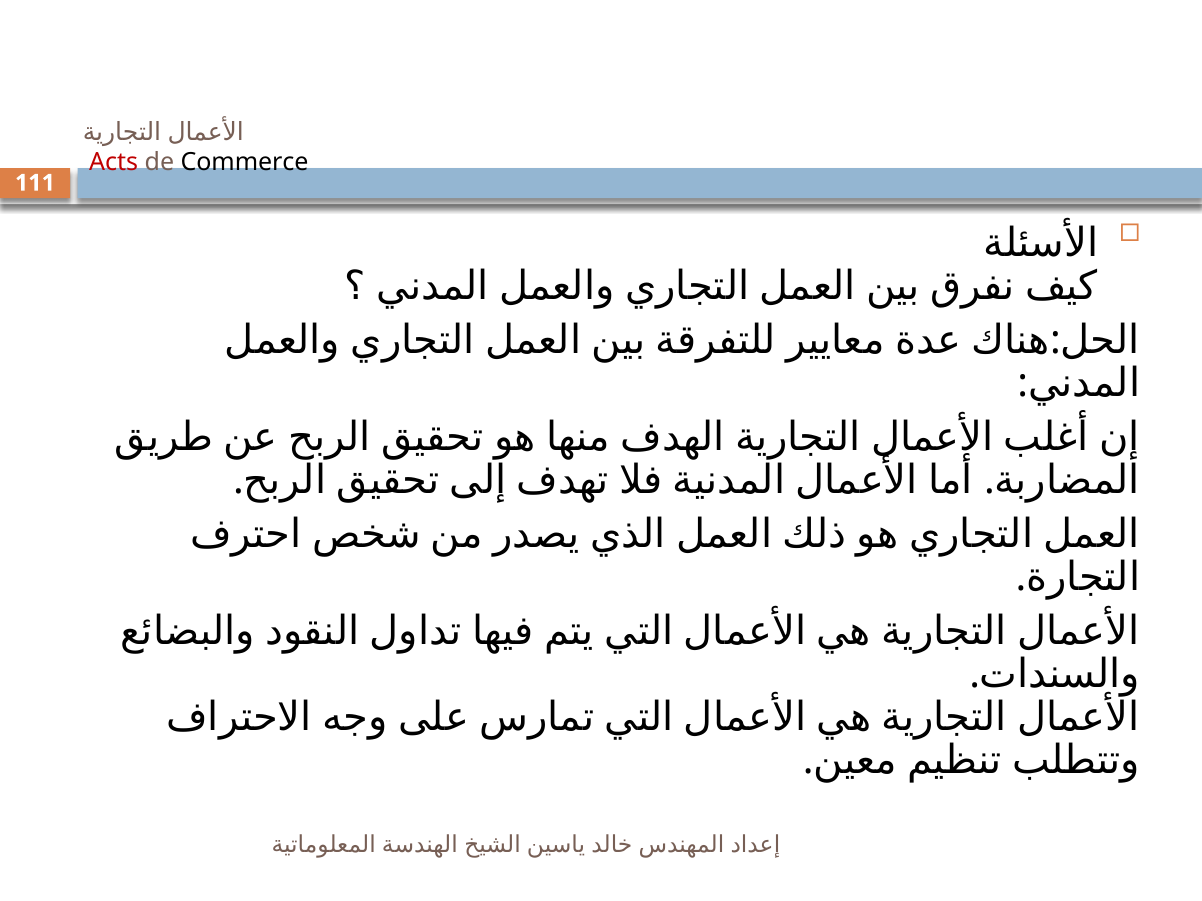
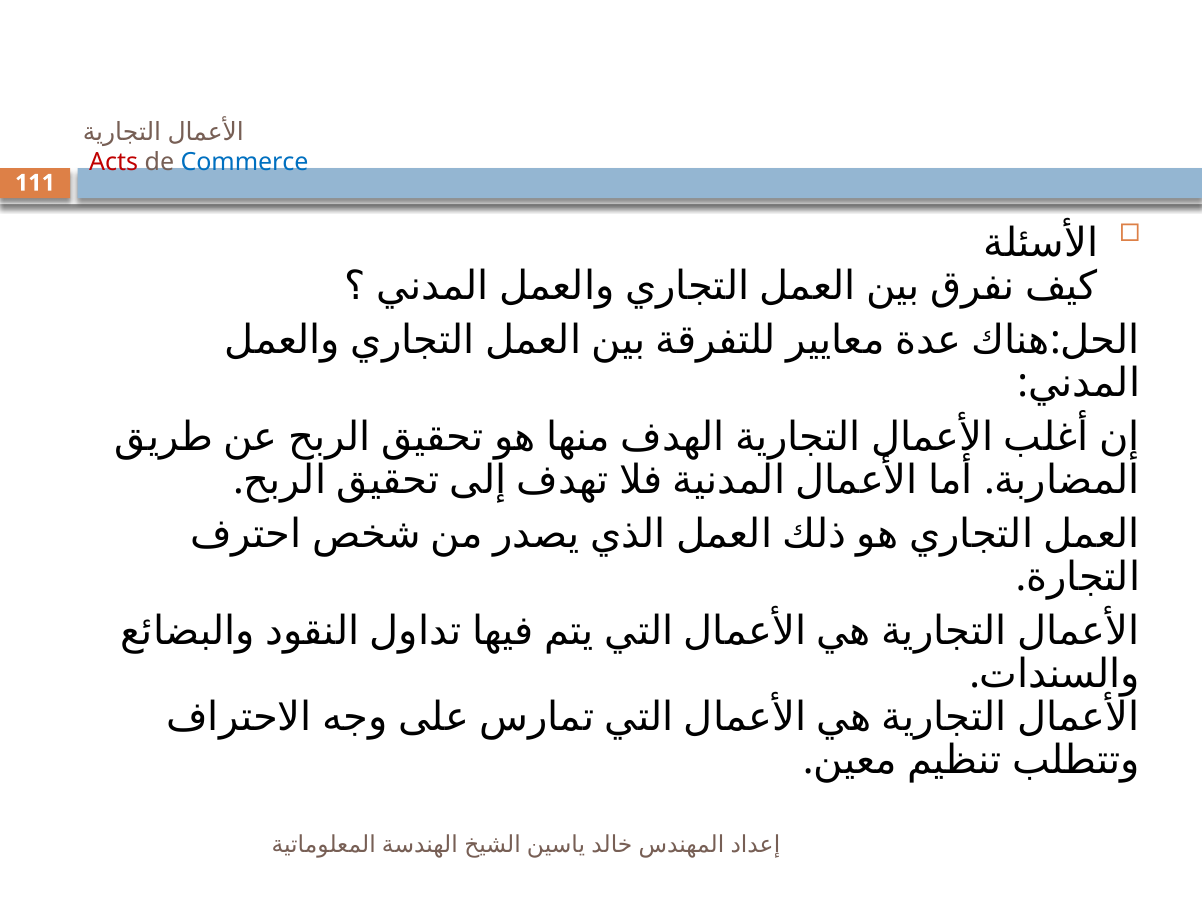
Commerce colour: black -> blue
